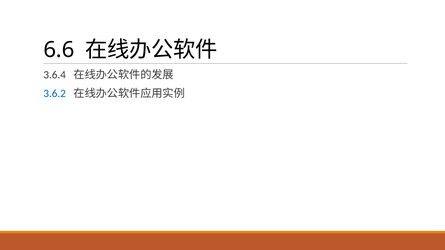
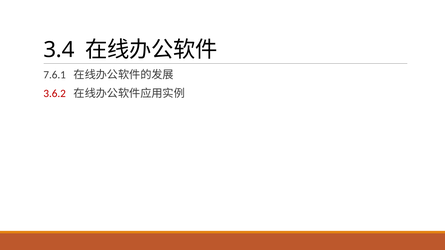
6.6: 6.6 -> 3.4
3.6.4: 3.6.4 -> 7.6.1
3.6.2 colour: blue -> red
